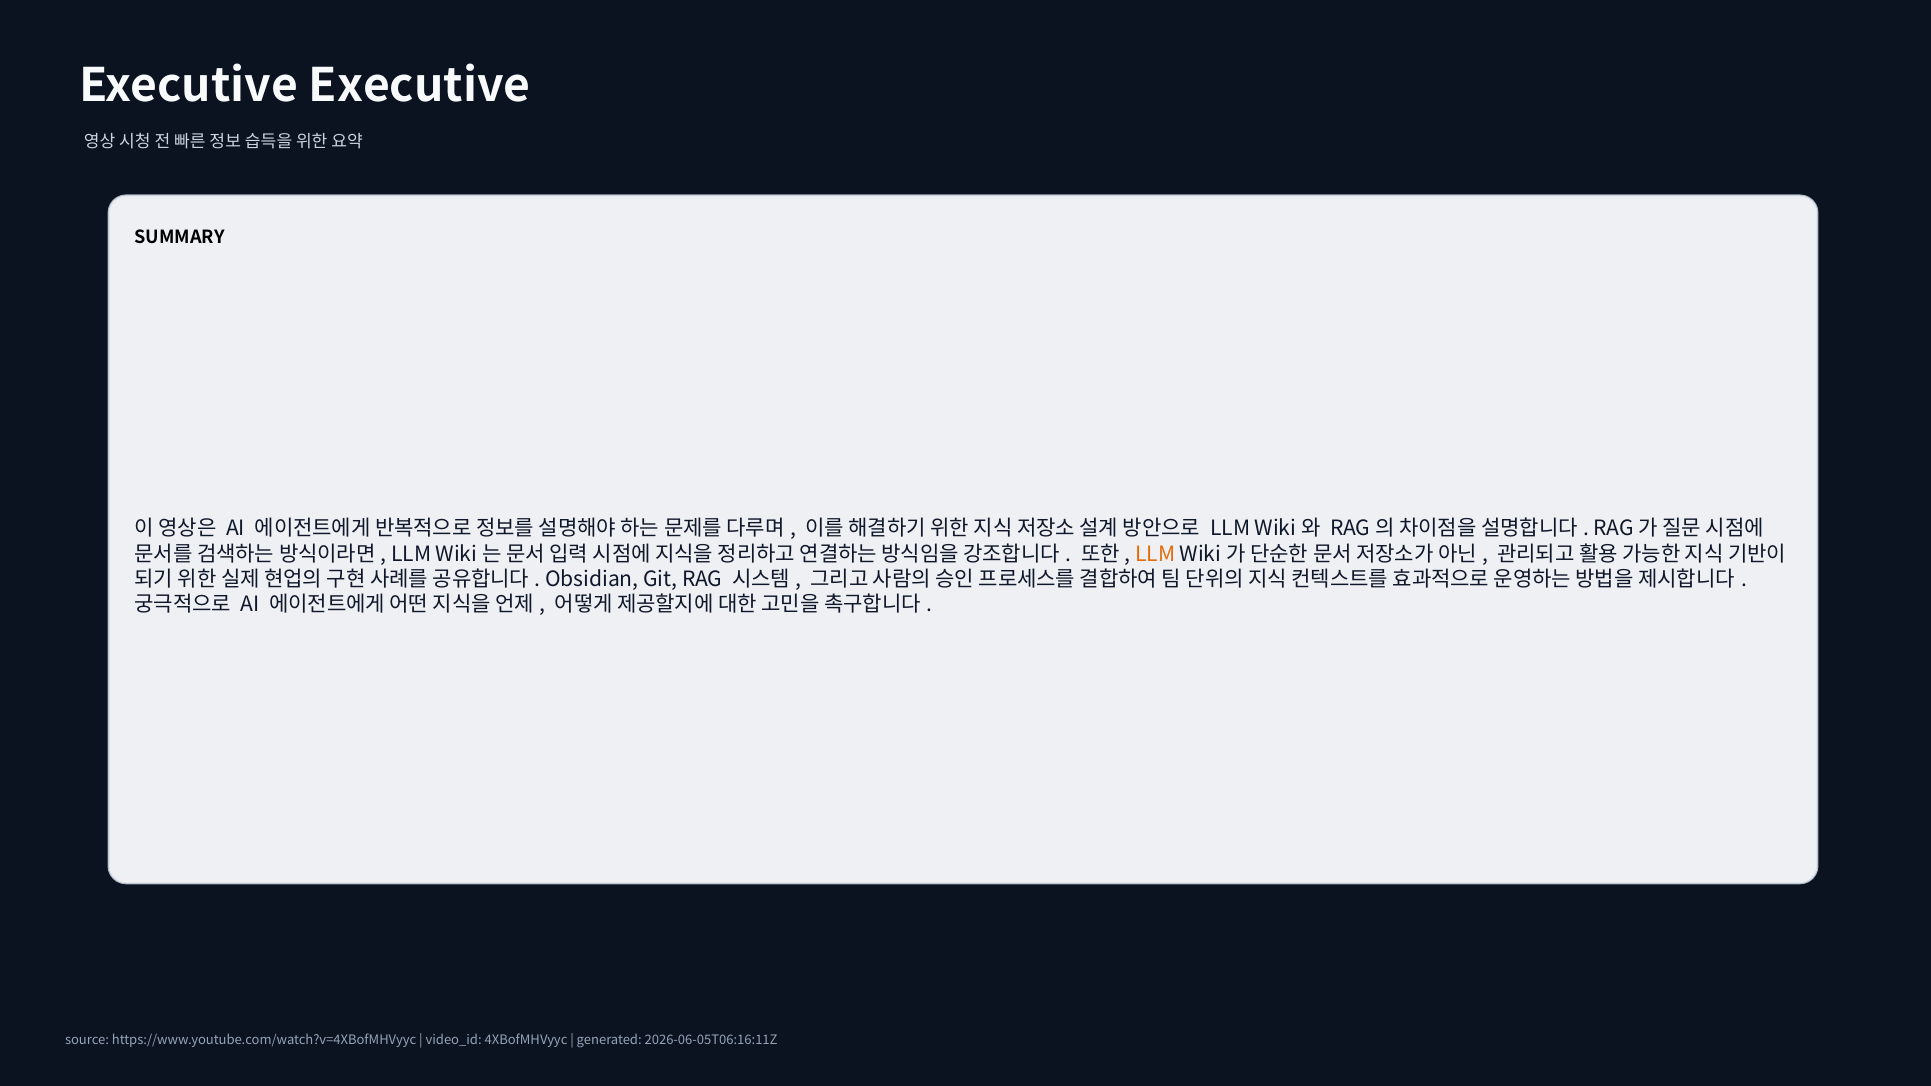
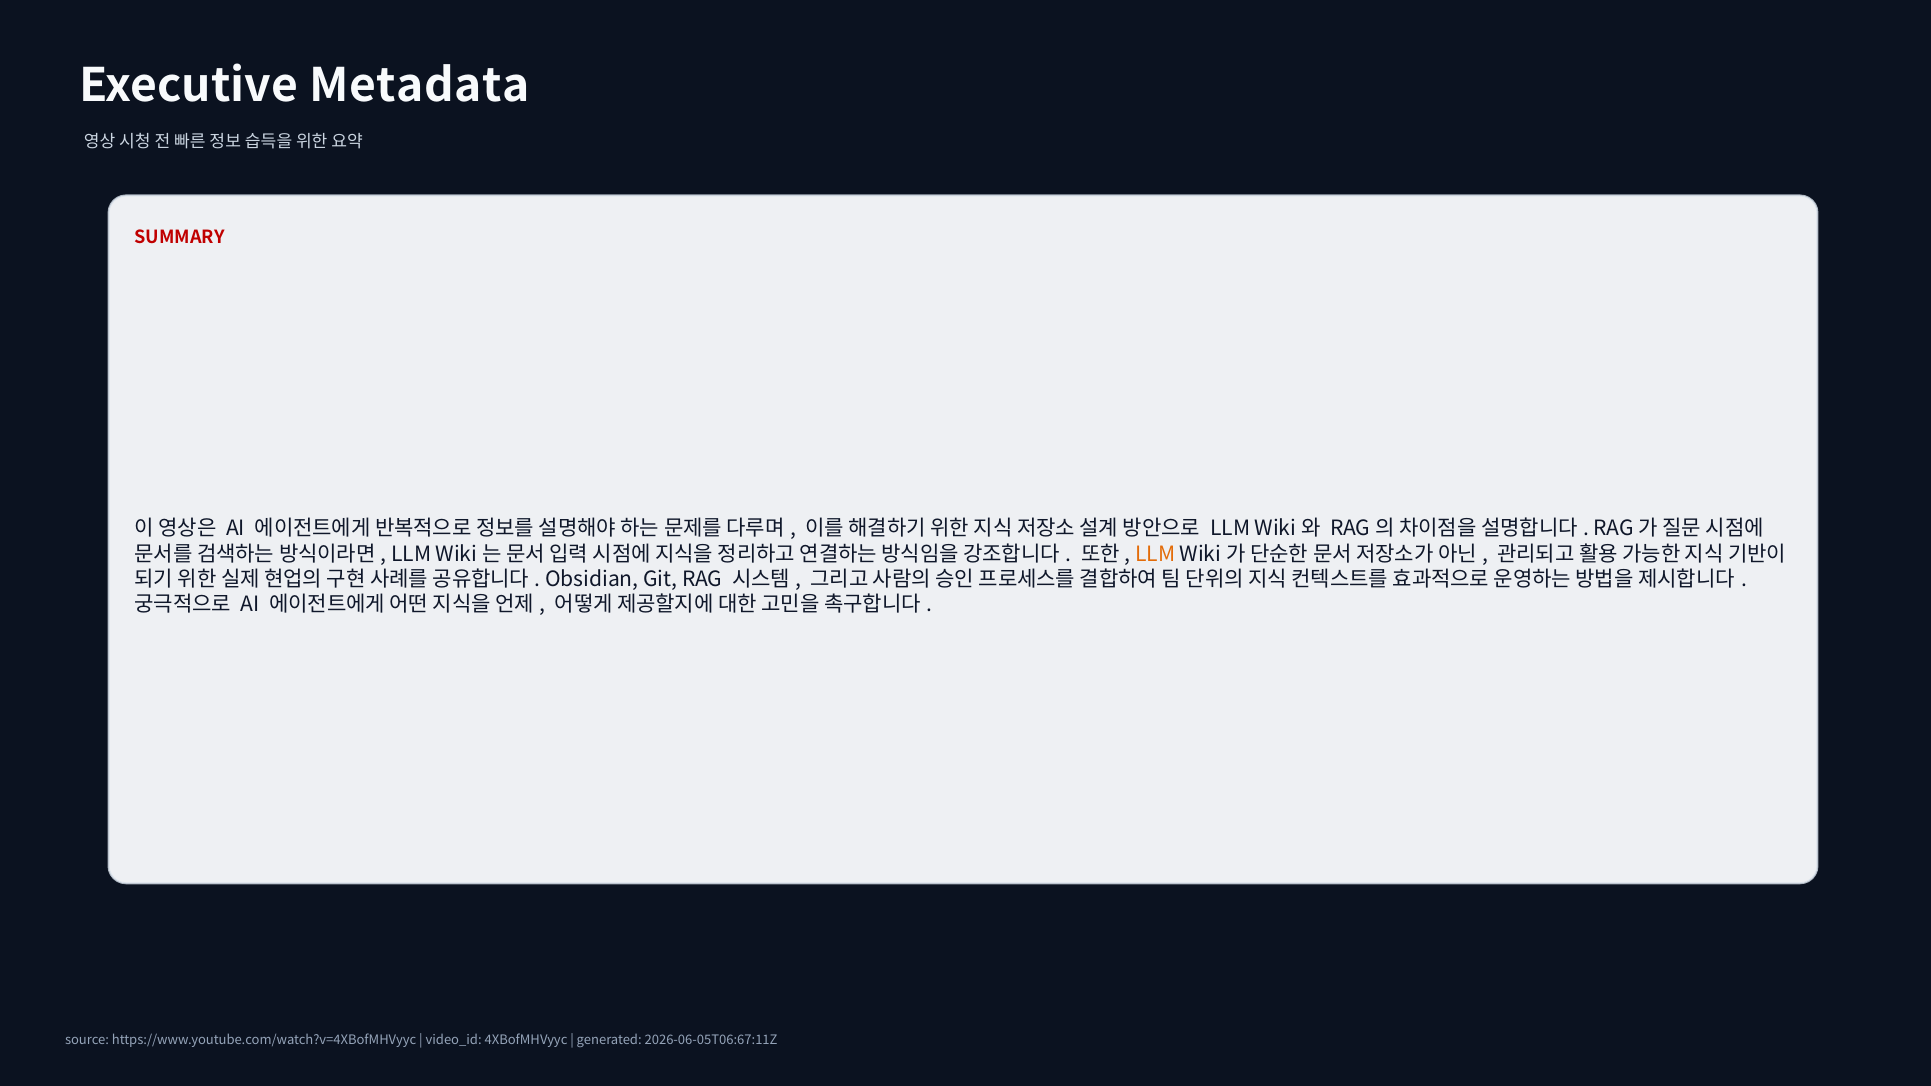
Executive Executive: Executive -> Metadata
SUMMARY colour: black -> red
2026-06-05T06:16:11Z: 2026-06-05T06:16:11Z -> 2026-06-05T06:67:11Z
